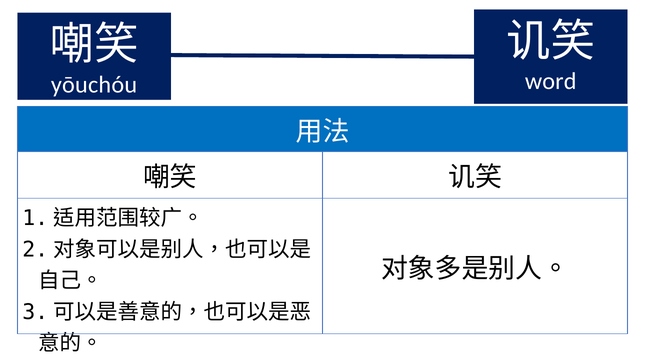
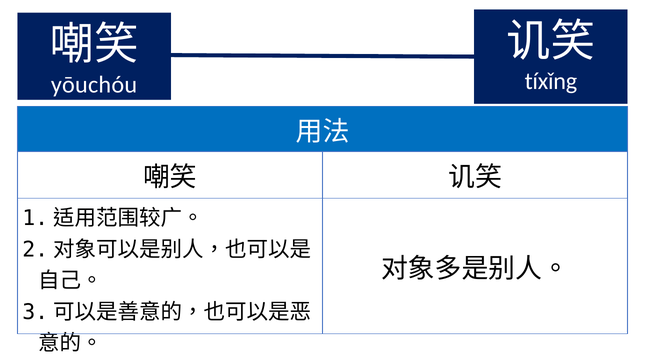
word: word -> tíxǐng
